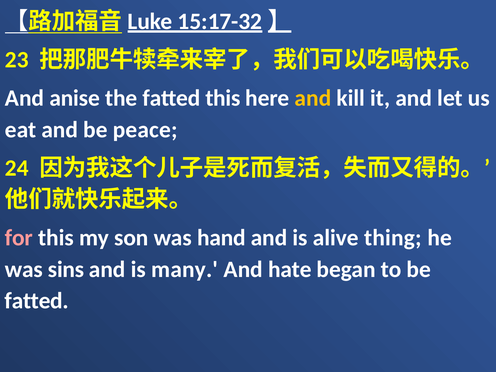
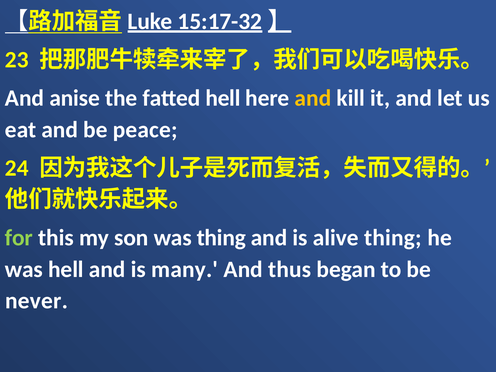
fatted this: this -> hell
for colour: pink -> light green
was hand: hand -> thing
was sins: sins -> hell
hate: hate -> thus
fatted at (37, 301): fatted -> never
